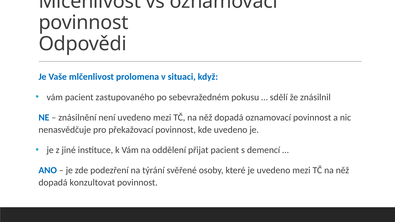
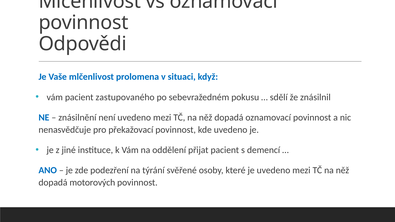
konzultovat: konzultovat -> motorových
